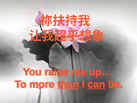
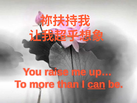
than underline: present -> none
